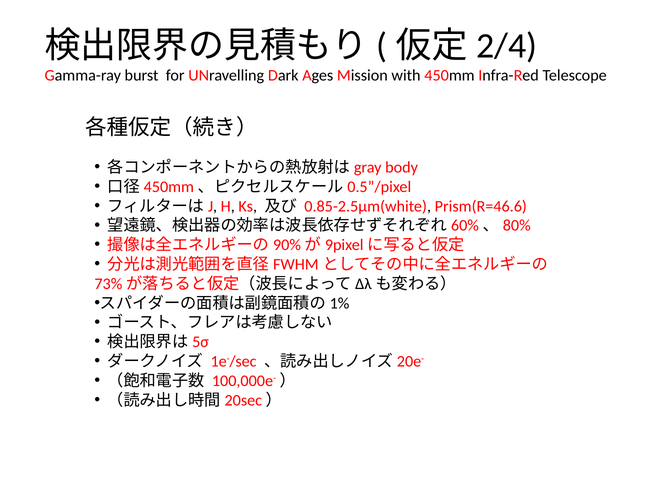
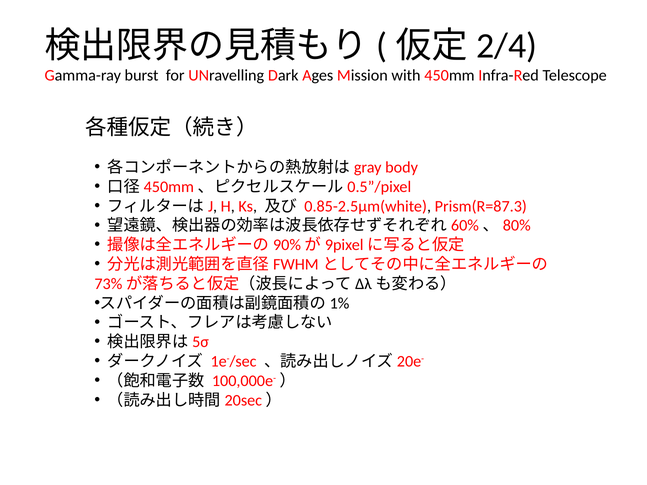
Prism(R=46.6: Prism(R=46.6 -> Prism(R=87.3
